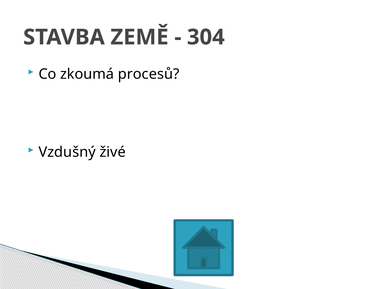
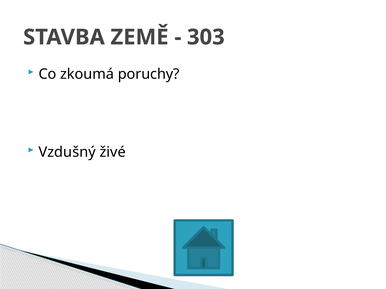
304: 304 -> 303
procesů: procesů -> poruchy
